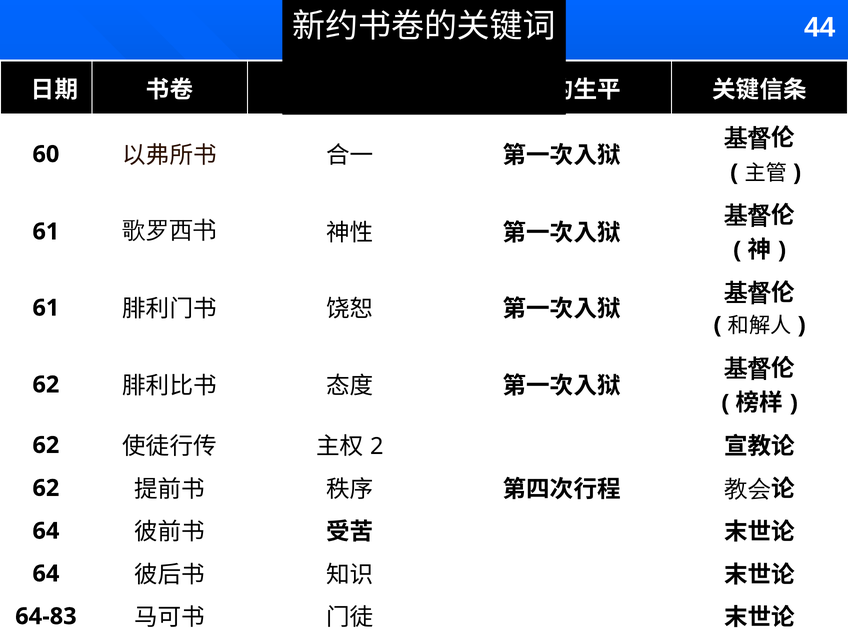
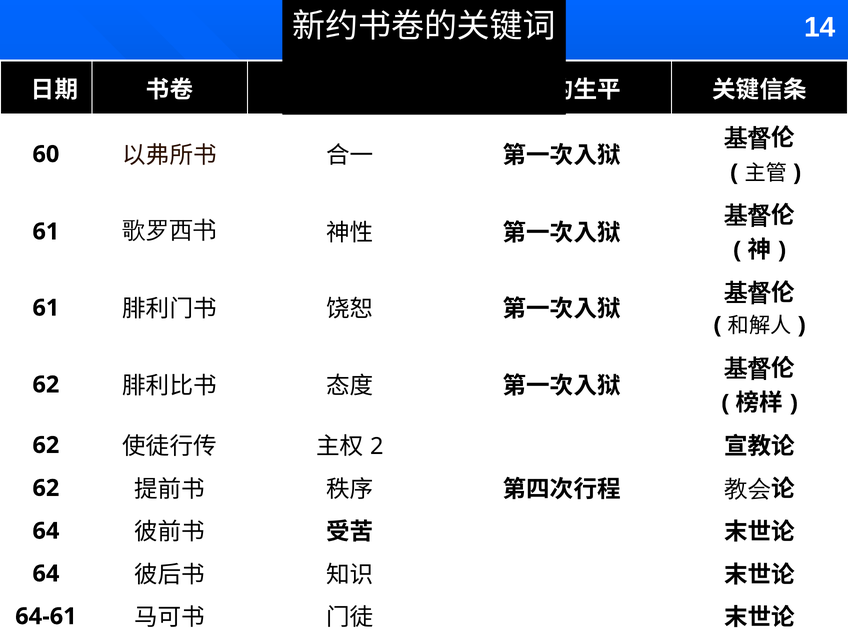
44: 44 -> 14
64-83: 64-83 -> 64-61
